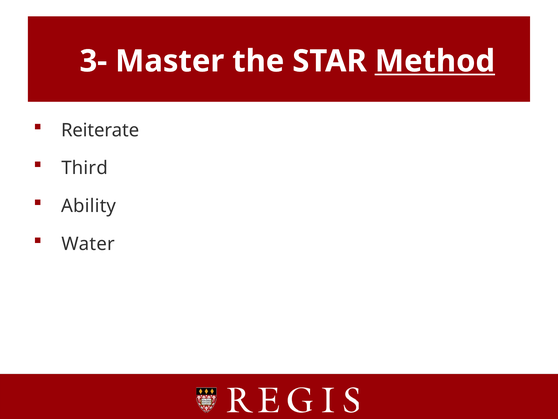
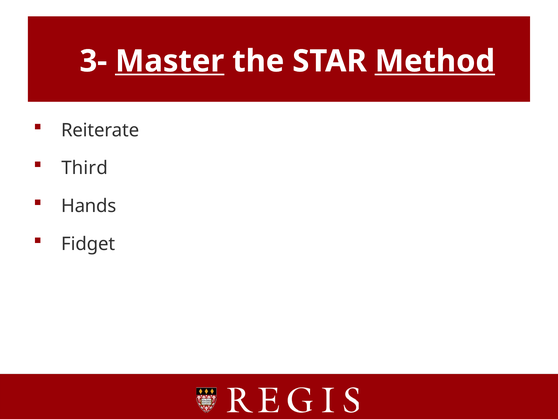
Master underline: none -> present
Ability: Ability -> Hands
Water: Water -> Fidget
